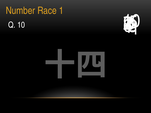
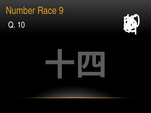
Race 1: 1 -> 9
